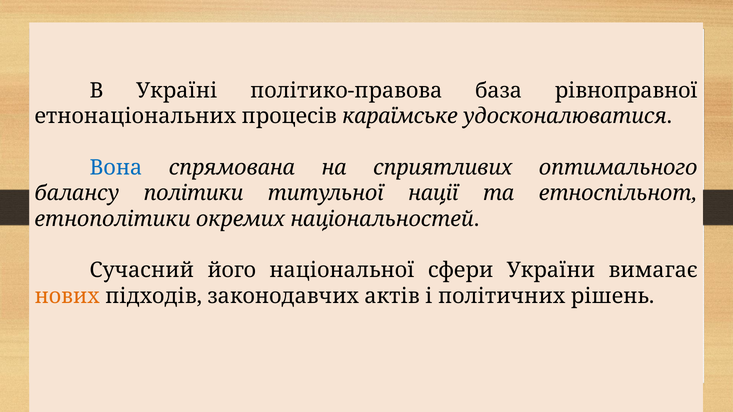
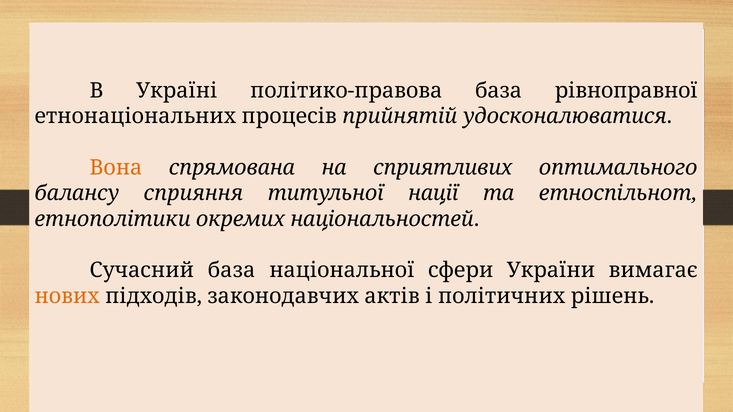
караїмське: караїмське -> прийнятій
Вона colour: blue -> orange
політики: політики -> сприяння
Сучасний його: його -> база
